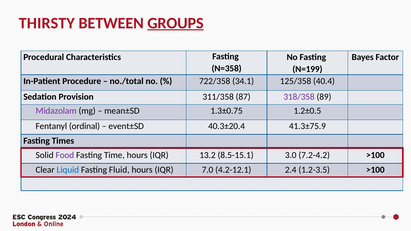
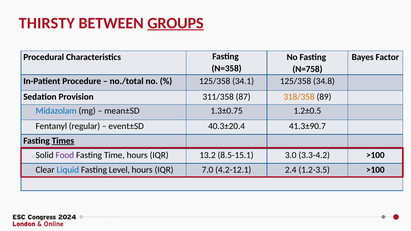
N=199: N=199 -> N=758
722/358 at (215, 81): 722/358 -> 125/358
40.4: 40.4 -> 34.8
318/358 colour: purple -> orange
Midazolam colour: purple -> blue
ordinal: ordinal -> regular
41.3±75.9: 41.3±75.9 -> 41.3±90.7
Times underline: none -> present
7.2-4.2: 7.2-4.2 -> 3.3-4.2
Fluid: Fluid -> Level
